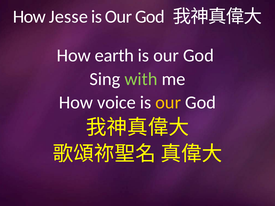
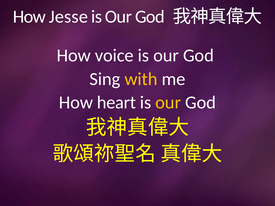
earth: earth -> voice
with colour: light green -> yellow
voice: voice -> heart
